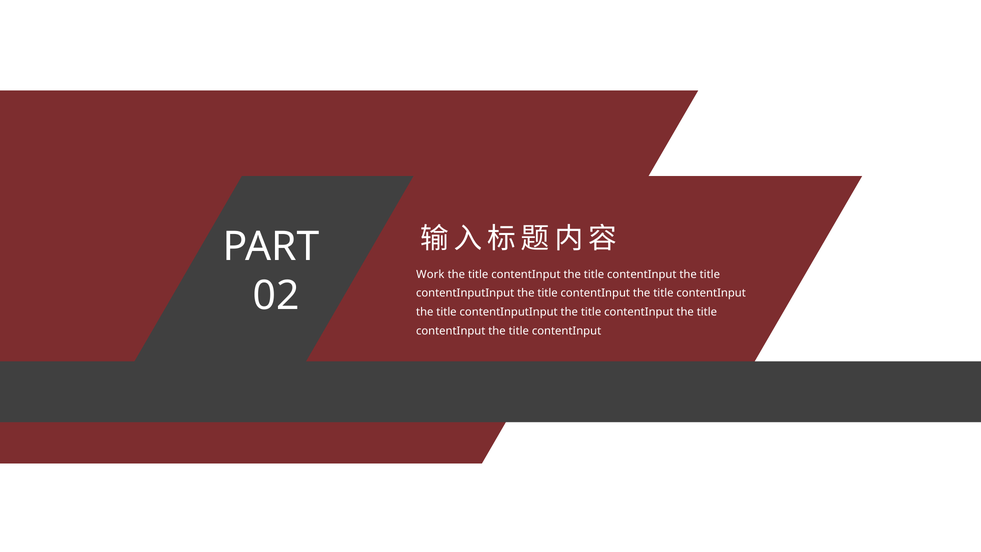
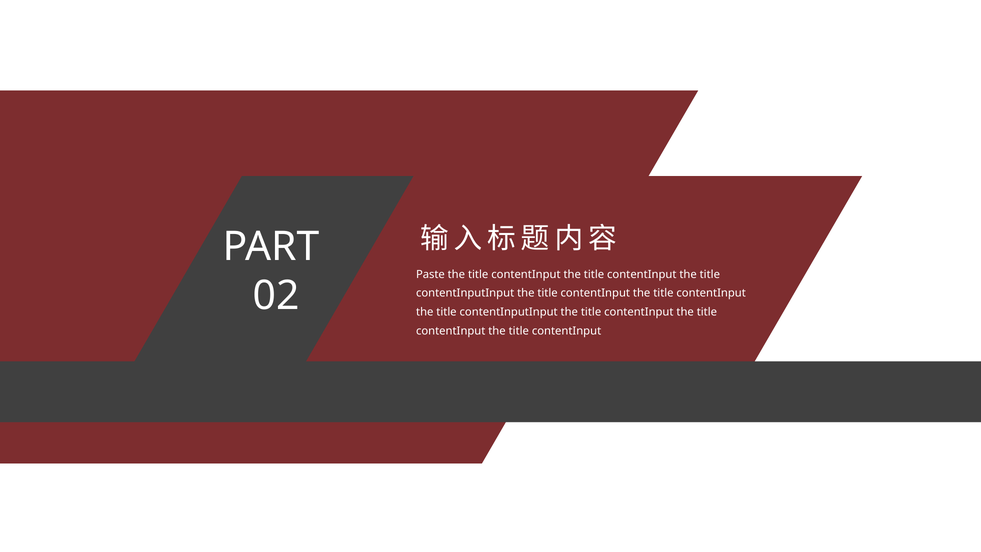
Work: Work -> Paste
